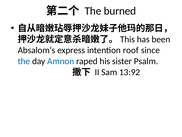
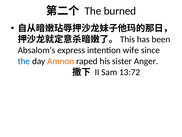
roof: roof -> wife
Amnon colour: blue -> orange
Psalm: Psalm -> Anger
13:92: 13:92 -> 13:72
